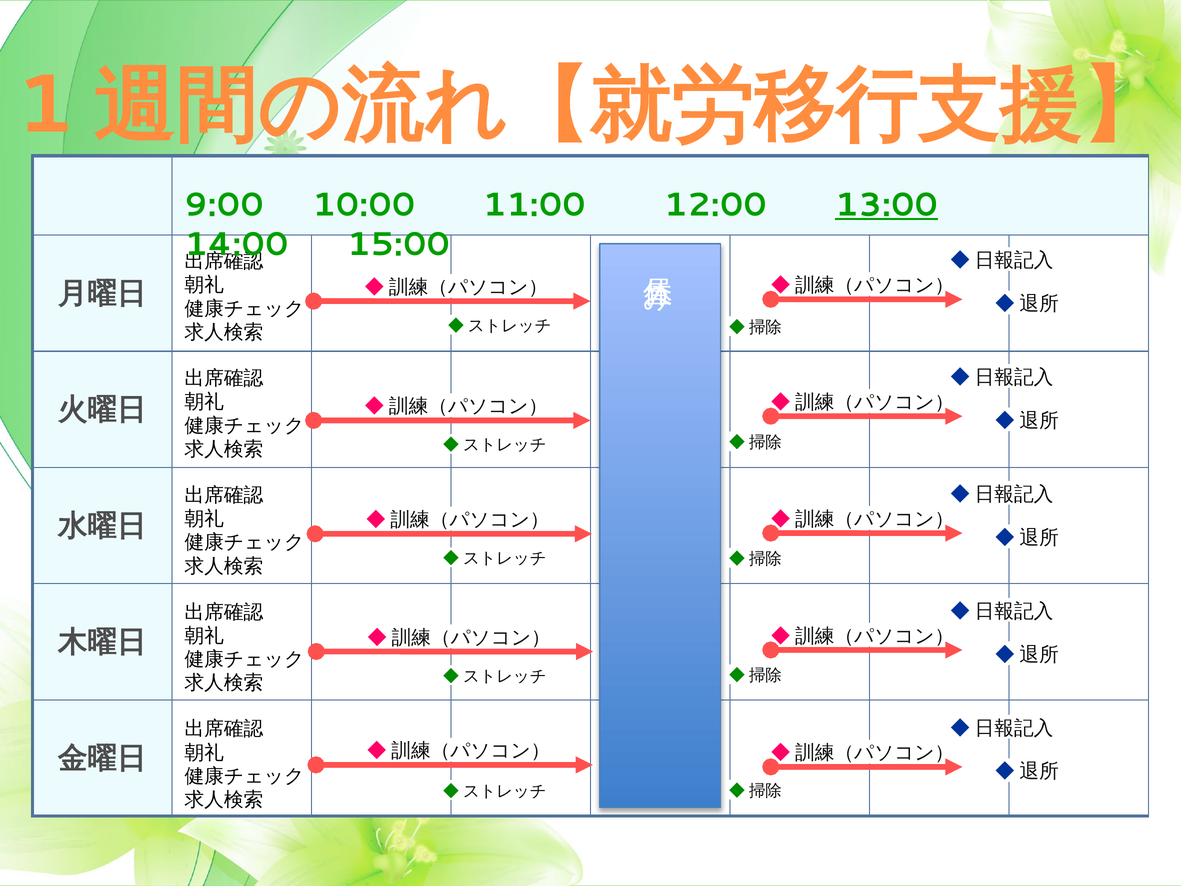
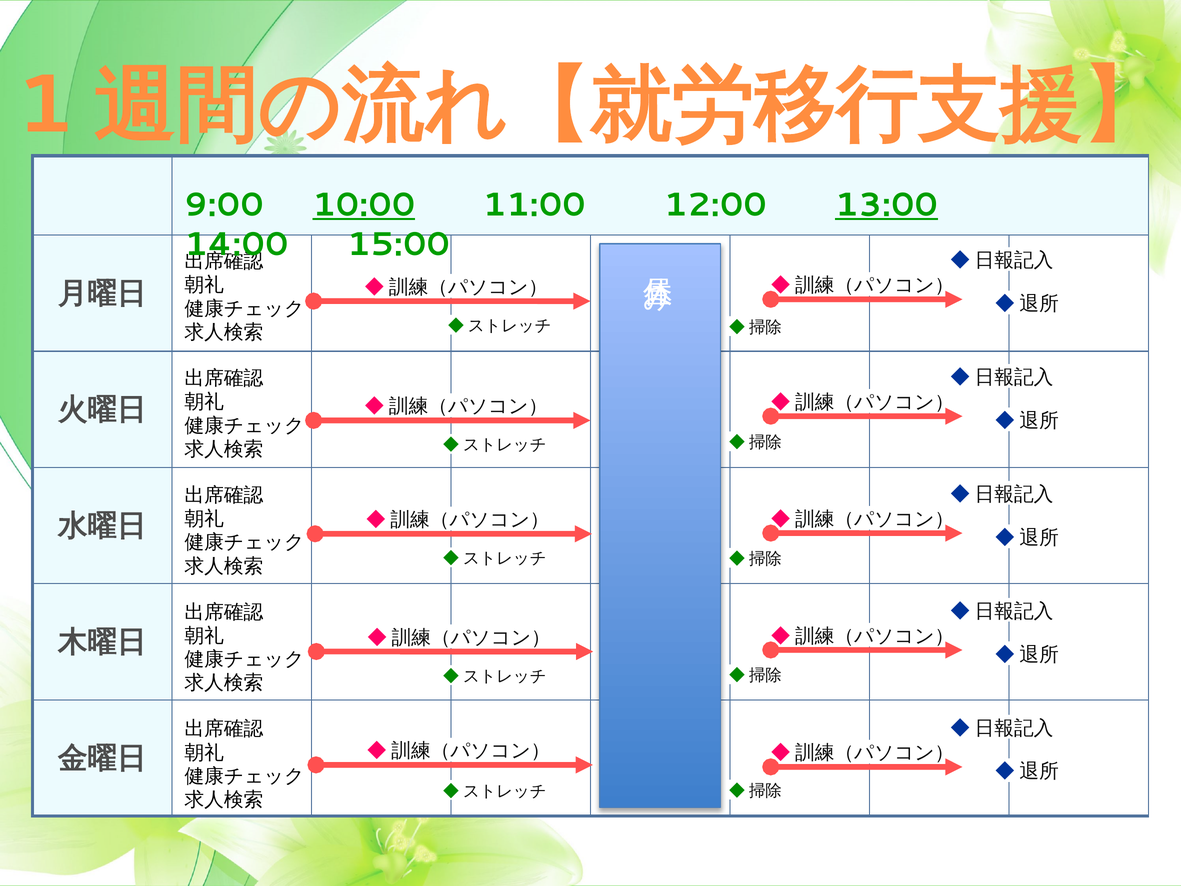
10:00 underline: none -> present
